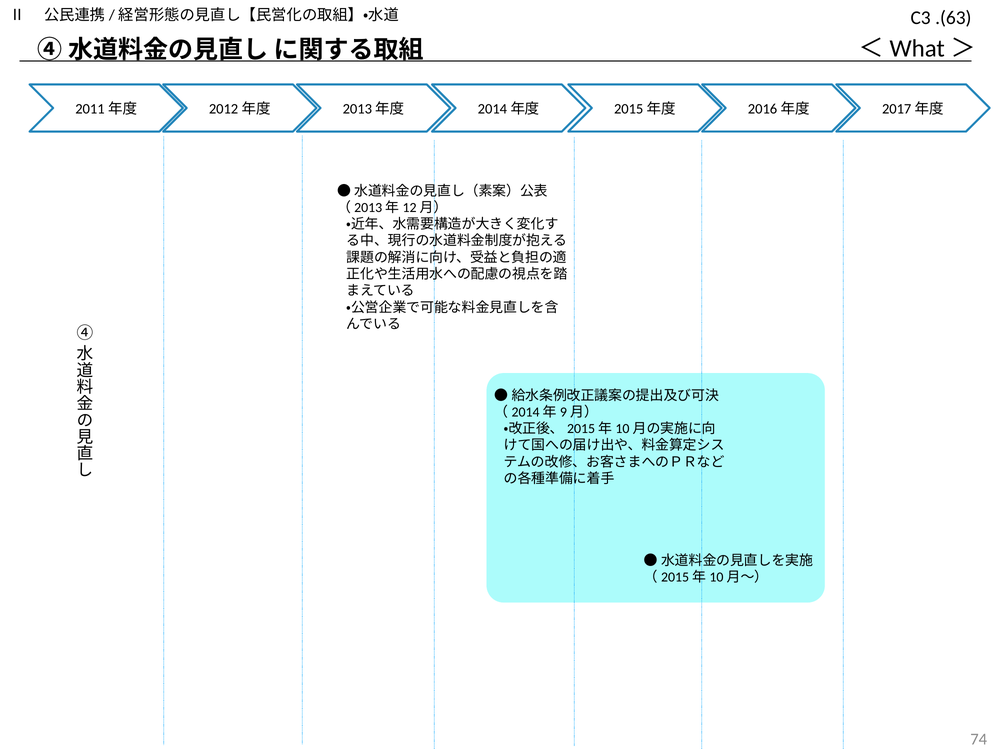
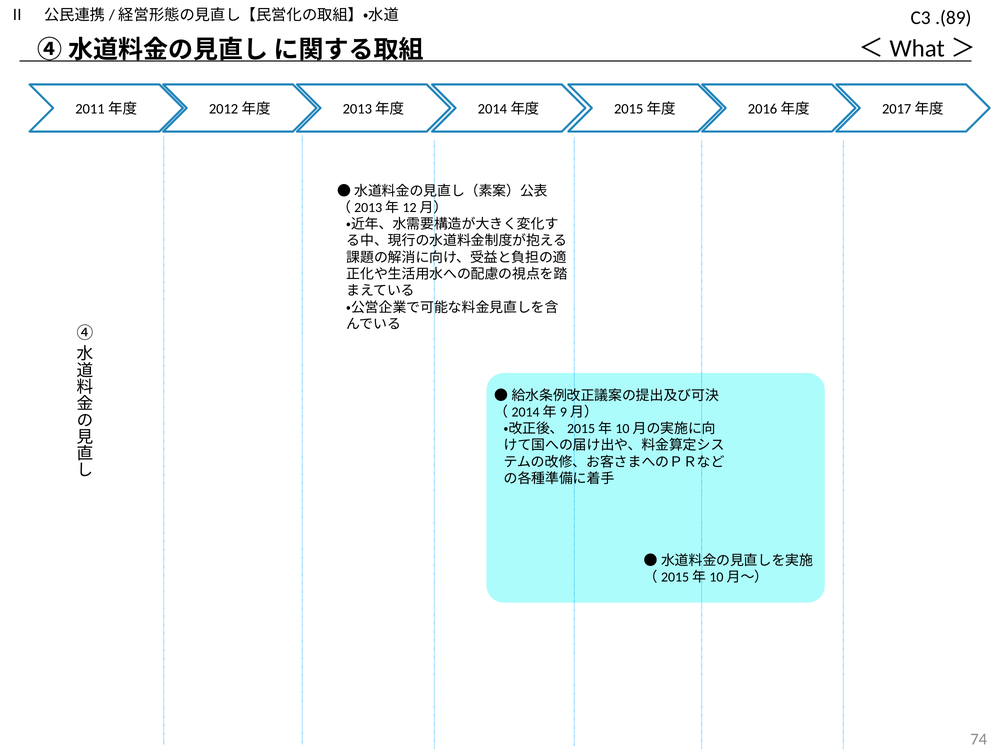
.(63: .(63 -> .(89
